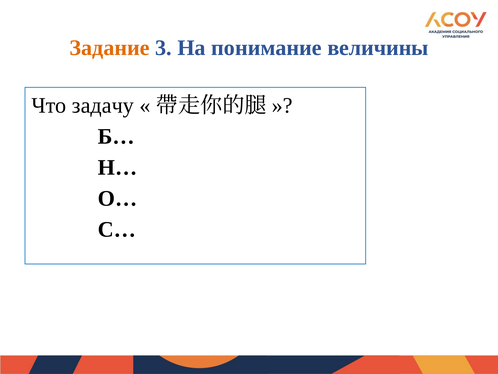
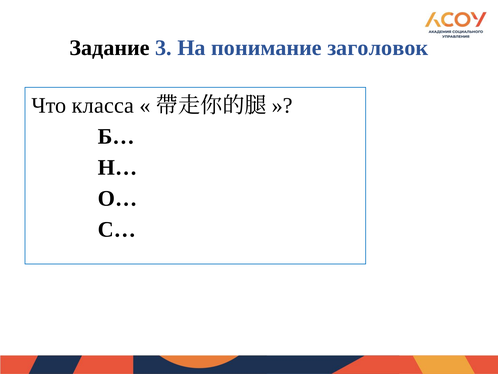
Задание colour: orange -> black
величины: величины -> заголовок
задачу: задачу -> класса
